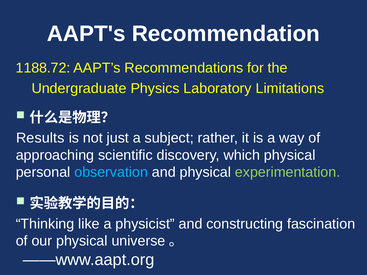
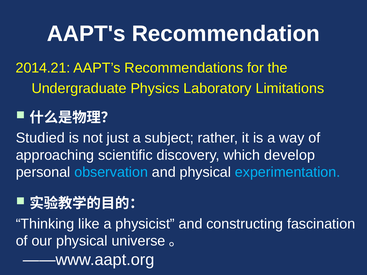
1188.72: 1188.72 -> 2014.21
Results: Results -> Studied
which physical: physical -> develop
experimentation colour: light green -> light blue
